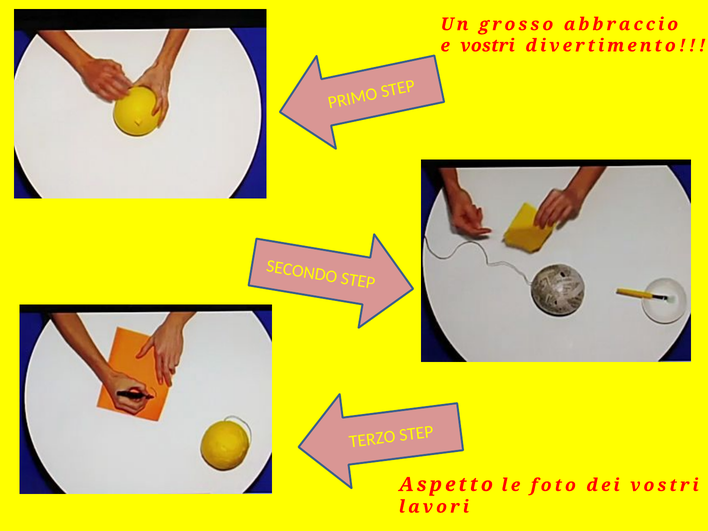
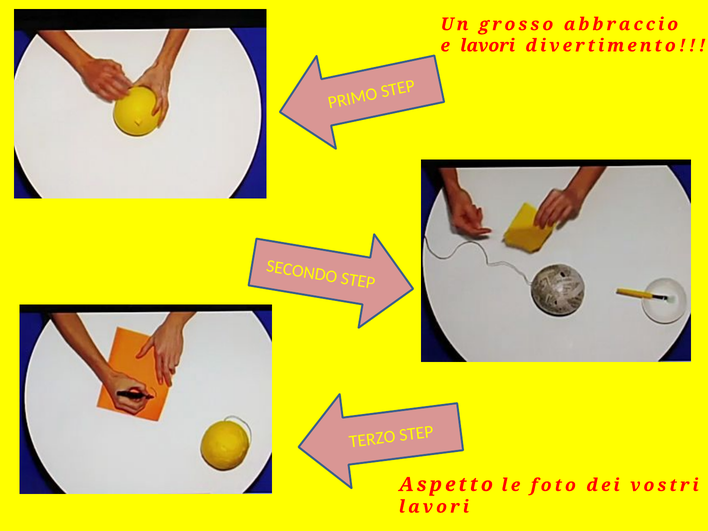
e vostri: vostri -> lavori
